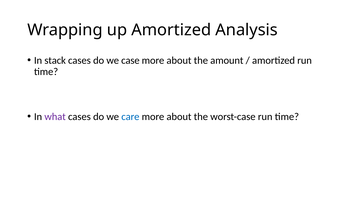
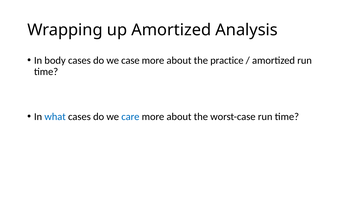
stack: stack -> body
amount: amount -> practice
what colour: purple -> blue
